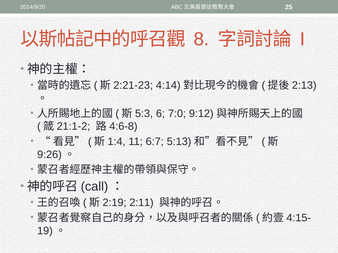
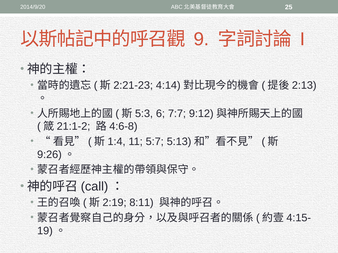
8: 8 -> 9
7:0: 7:0 -> 7:7
6:7: 6:7 -> 5:7
2:11: 2:11 -> 8:11
